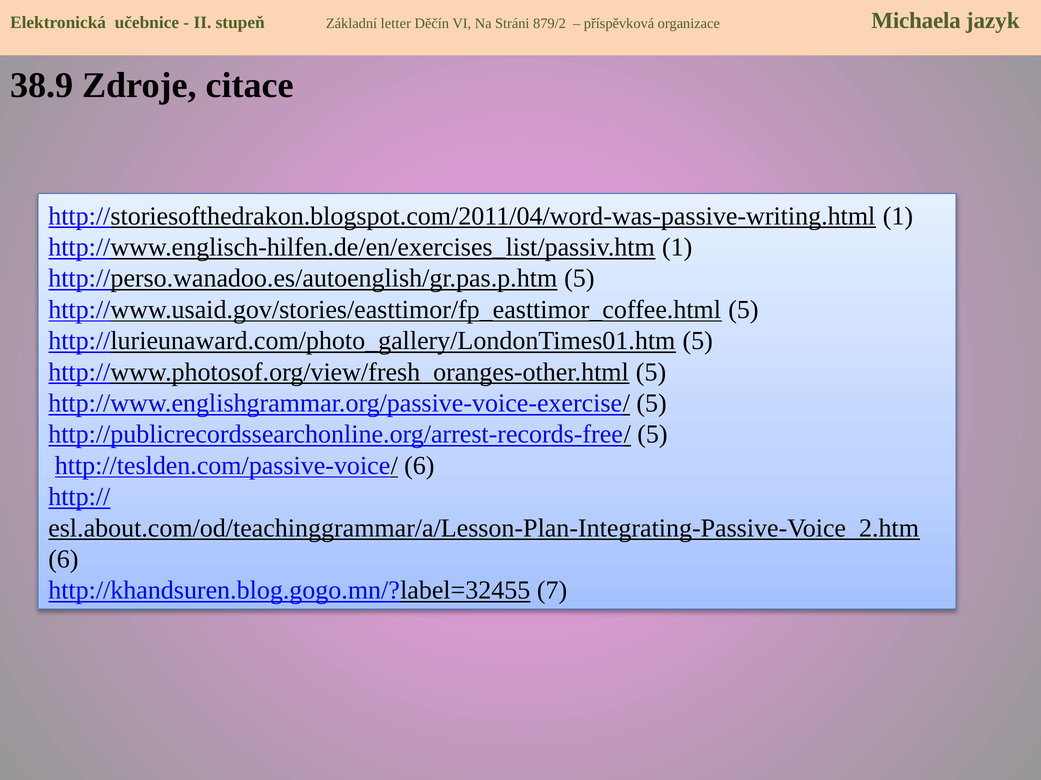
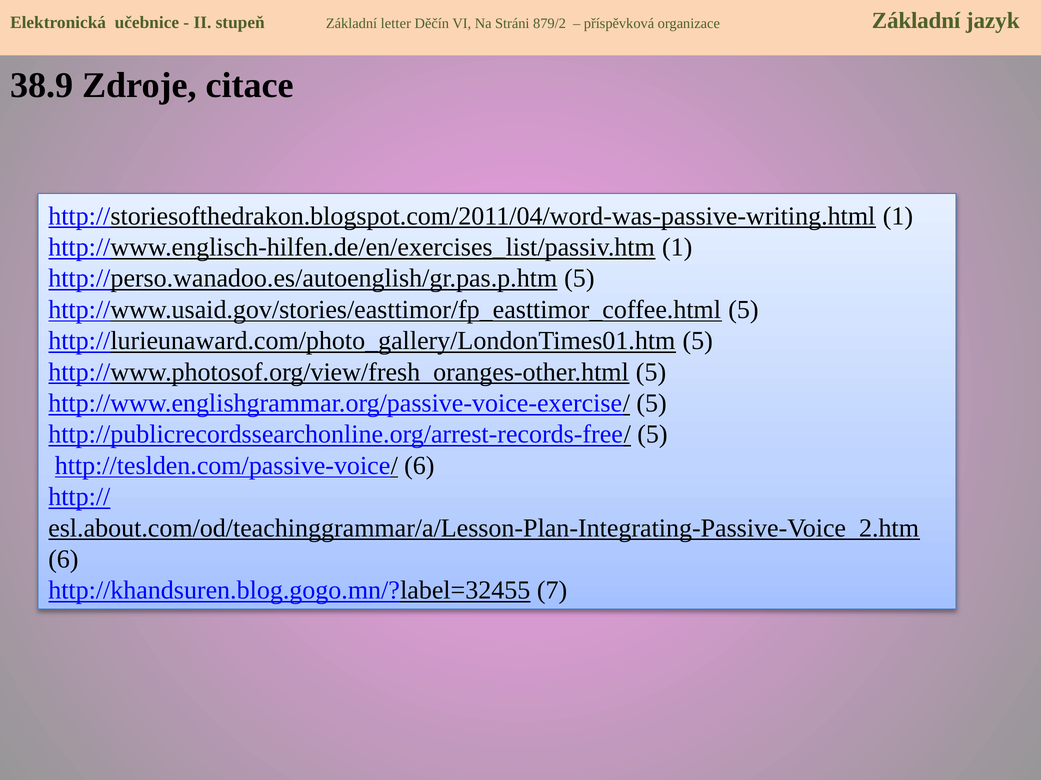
organizace Michaela: Michaela -> Základní
